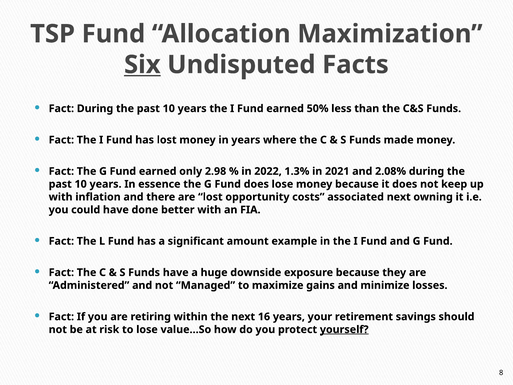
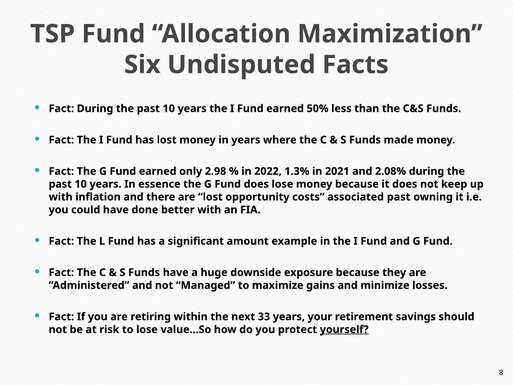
Six underline: present -> none
associated next: next -> past
16: 16 -> 33
